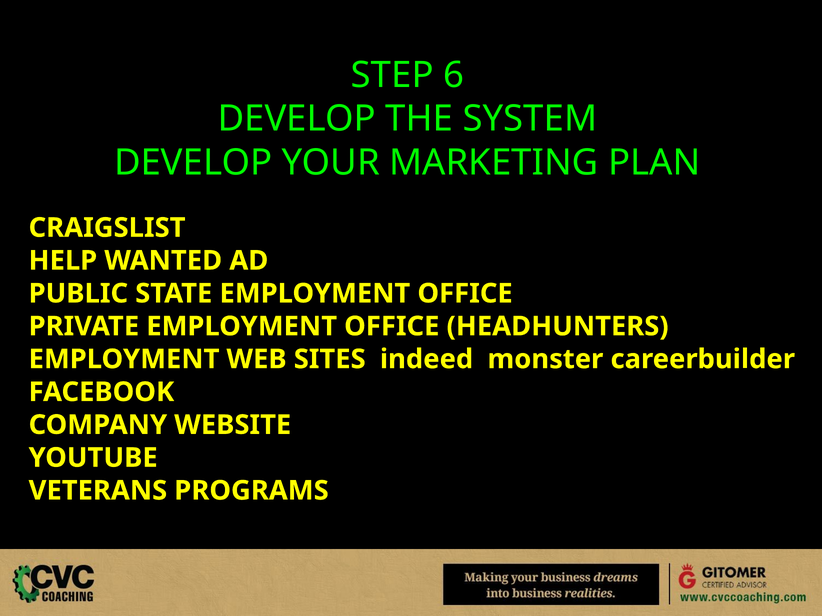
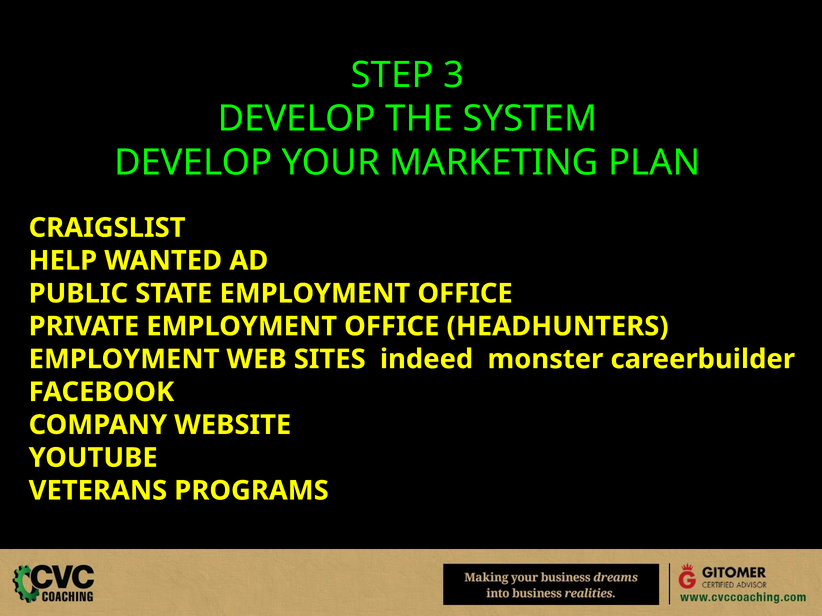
6: 6 -> 3
